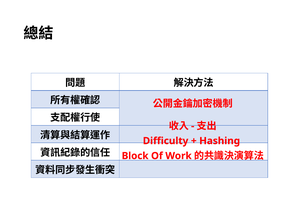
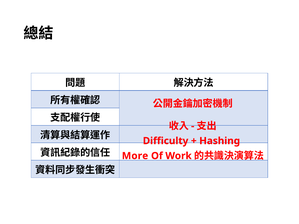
Block: Block -> More
